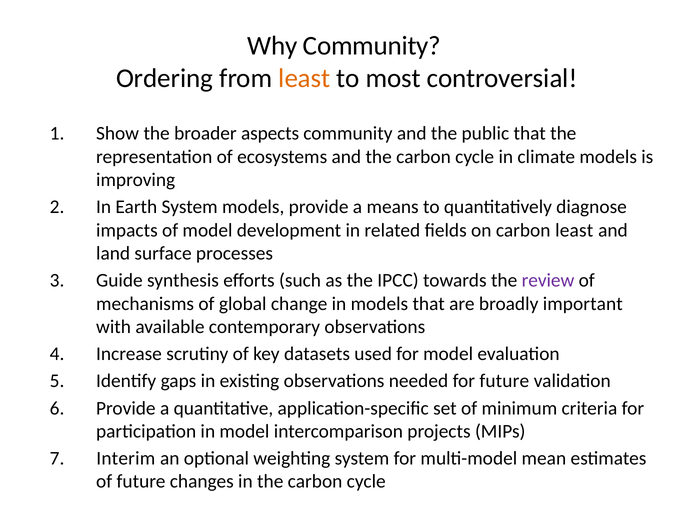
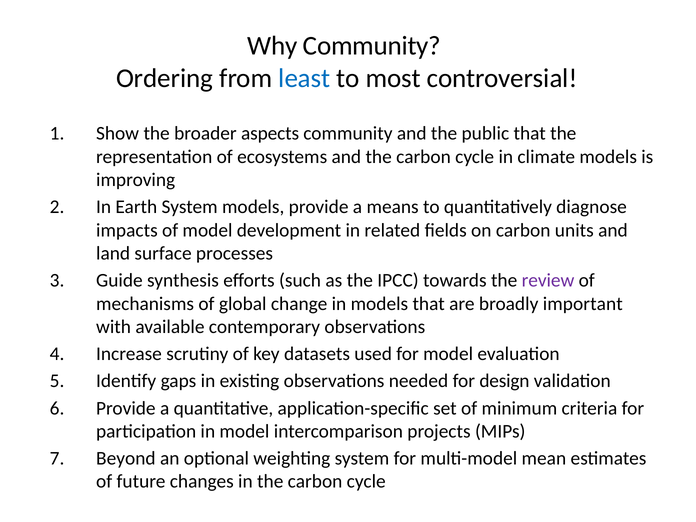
least at (304, 78) colour: orange -> blue
carbon least: least -> units
for future: future -> design
Interim: Interim -> Beyond
